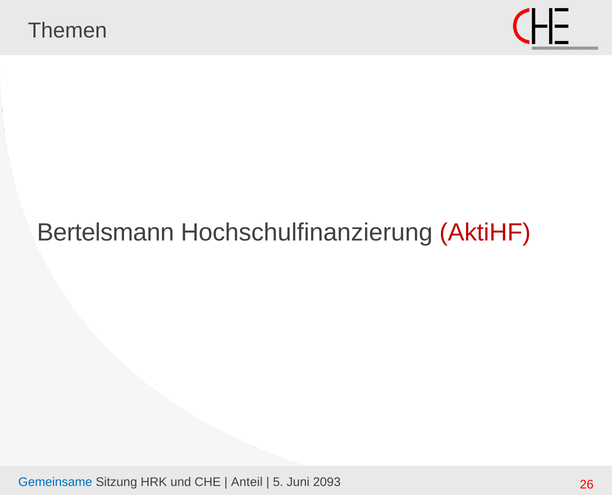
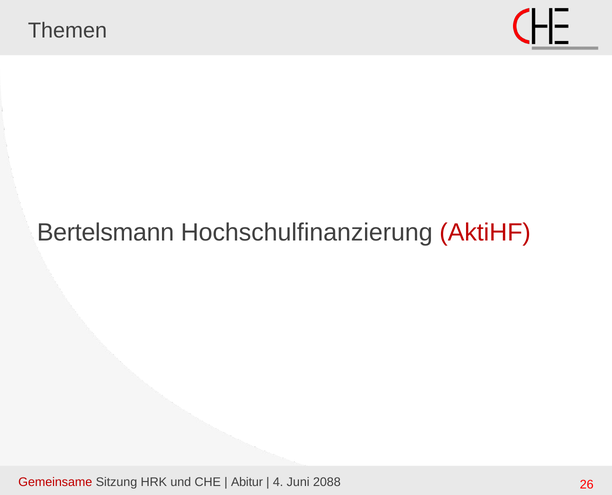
Gemeinsame colour: blue -> red
Anteil: Anteil -> Abitur
5: 5 -> 4
2093: 2093 -> 2088
